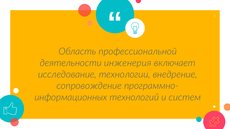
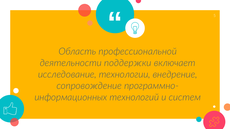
инженерия: инженерия -> поддержки
